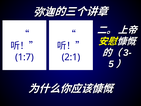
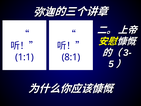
1:7: 1:7 -> 1:1
2:1: 2:1 -> 8:1
